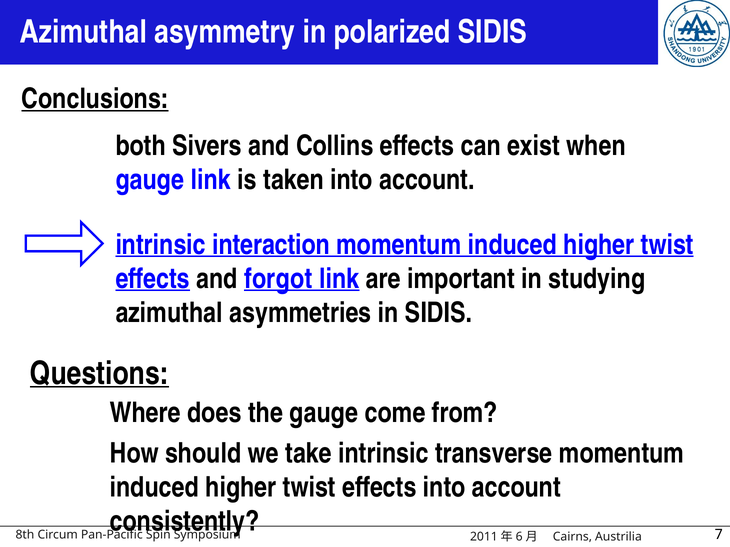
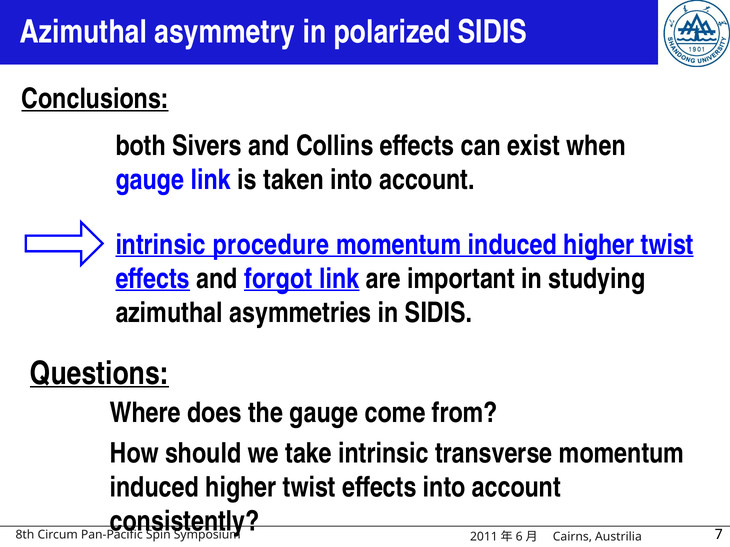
interaction: interaction -> procedure
